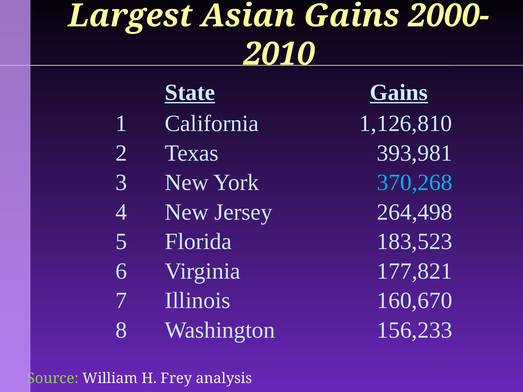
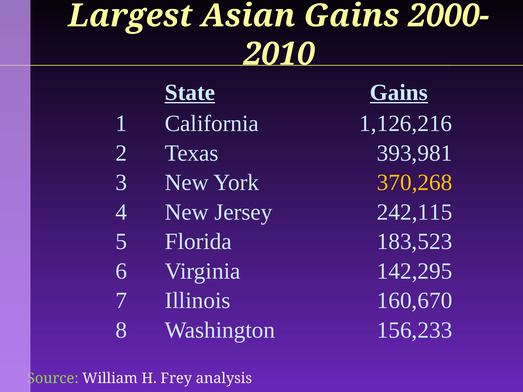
1,126,810: 1,126,810 -> 1,126,216
370,268 colour: light blue -> yellow
264,498: 264,498 -> 242,115
177,821: 177,821 -> 142,295
